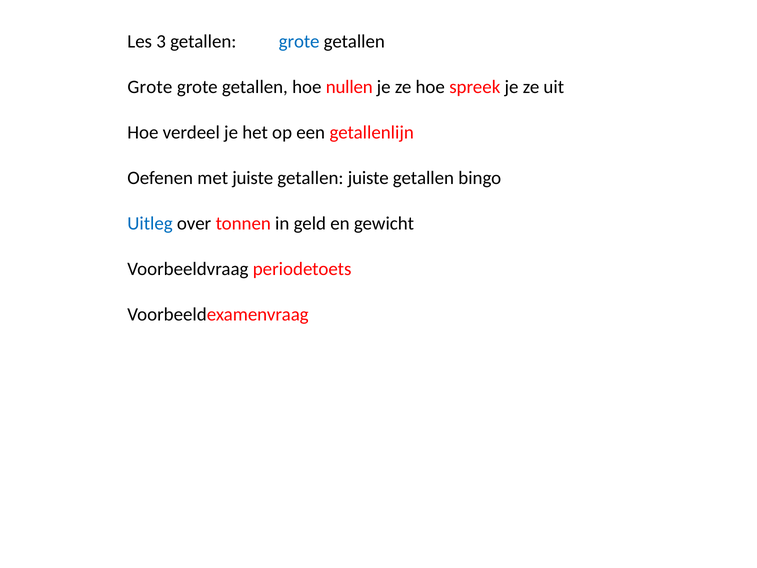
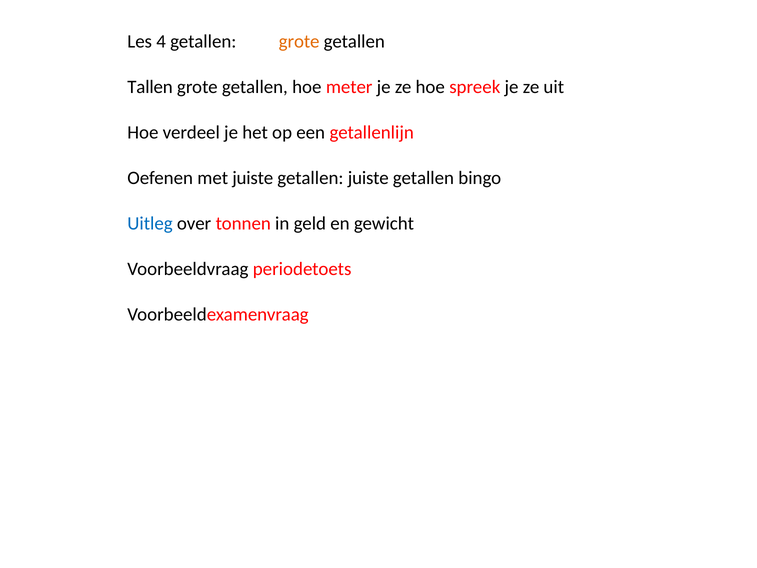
3: 3 -> 4
grote at (299, 42) colour: blue -> orange
Grote at (150, 87): Grote -> Tallen
nullen: nullen -> meter
